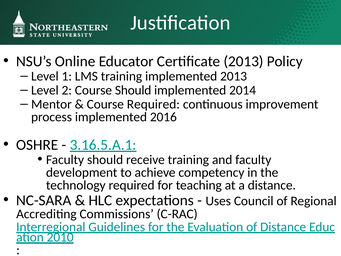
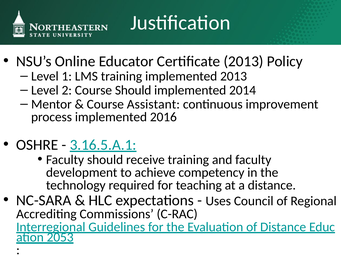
Course Required: Required -> Assistant
2010: 2010 -> 2053
